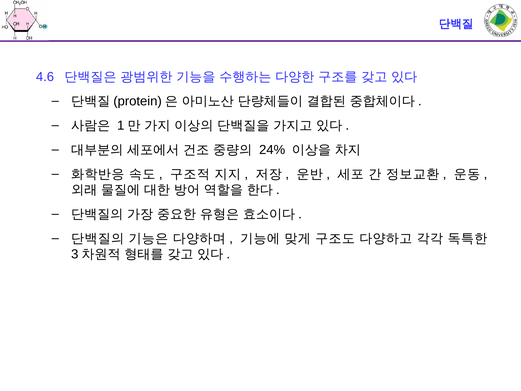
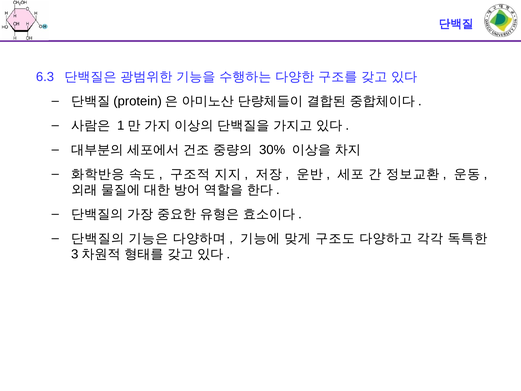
4.6: 4.6 -> 6.3
24%: 24% -> 30%
